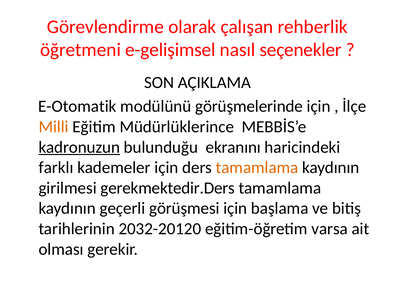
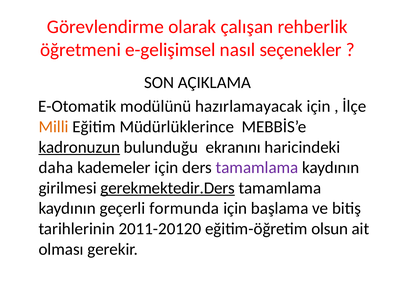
görüşmelerinde: görüşmelerinde -> hazırlamayacak
farklı: farklı -> daha
tamamlama at (257, 168) colour: orange -> purple
gerekmektedir.Ders underline: none -> present
görüşmesi: görüşmesi -> formunda
2032-20120: 2032-20120 -> 2011-20120
varsa: varsa -> olsun
